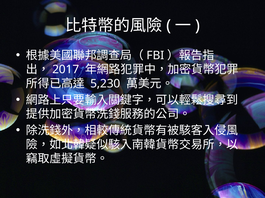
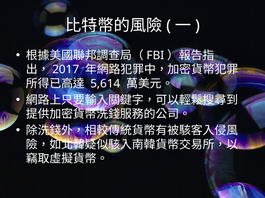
5,230: 5,230 -> 5,614
